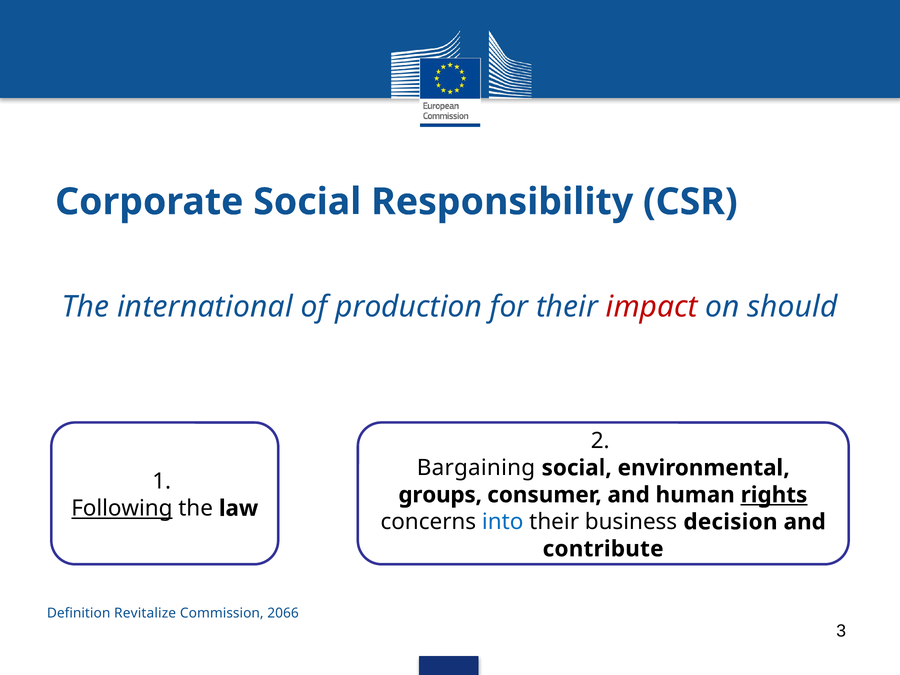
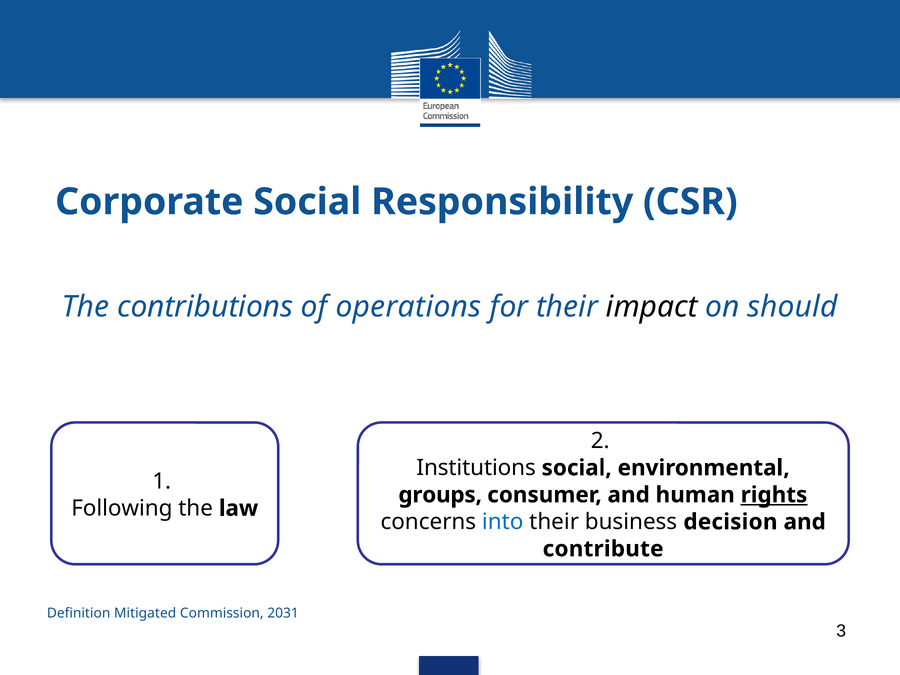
international: international -> contributions
production: production -> operations
impact colour: red -> black
Bargaining: Bargaining -> Institutions
Following underline: present -> none
Revitalize: Revitalize -> Mitigated
2066: 2066 -> 2031
